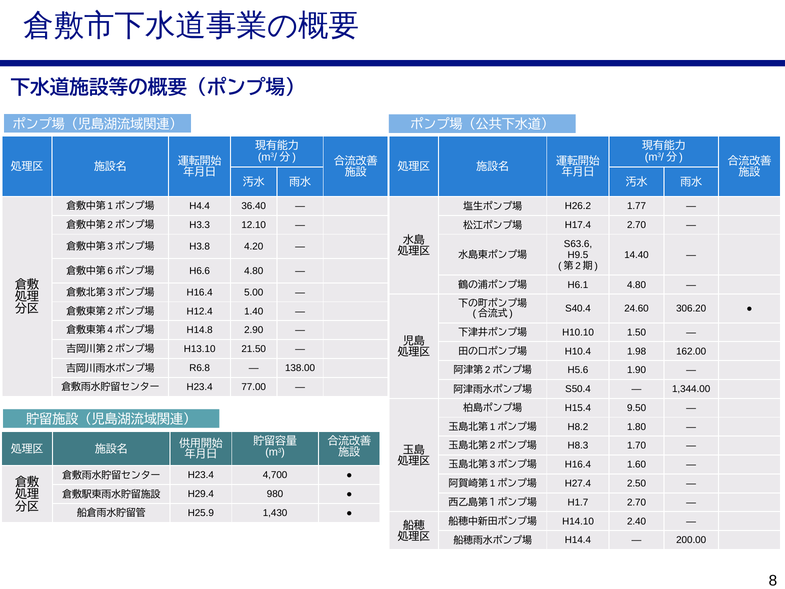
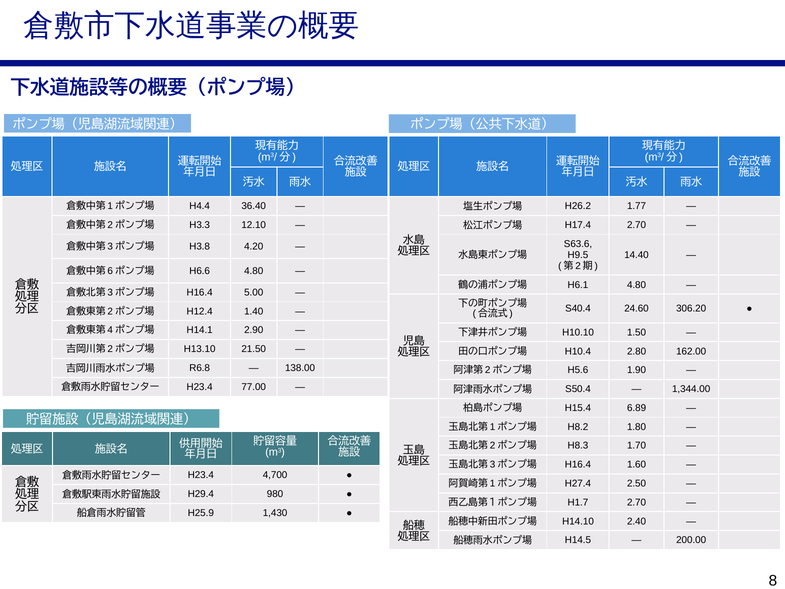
H14.8: H14.8 -> H14.1
1.98: 1.98 -> 2.80
9.50: 9.50 -> 6.89
H14.4: H14.4 -> H14.5
